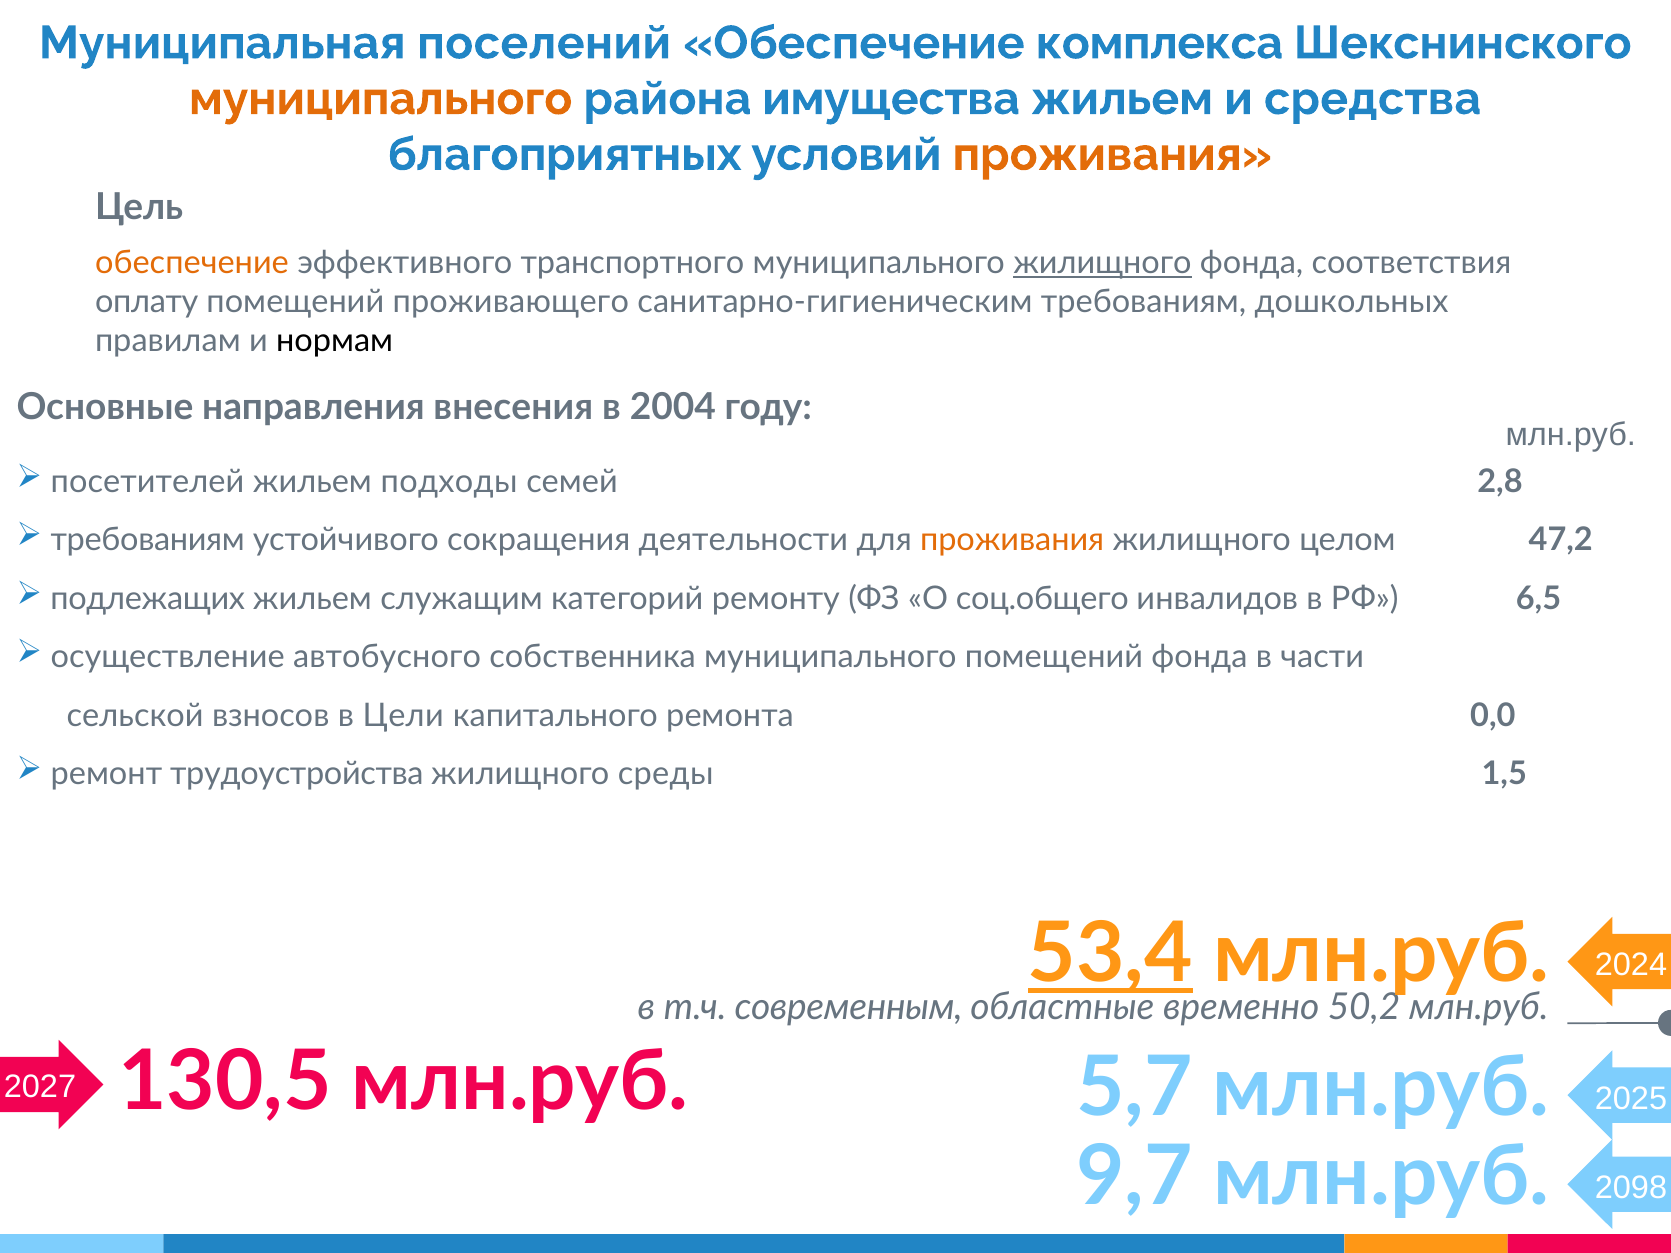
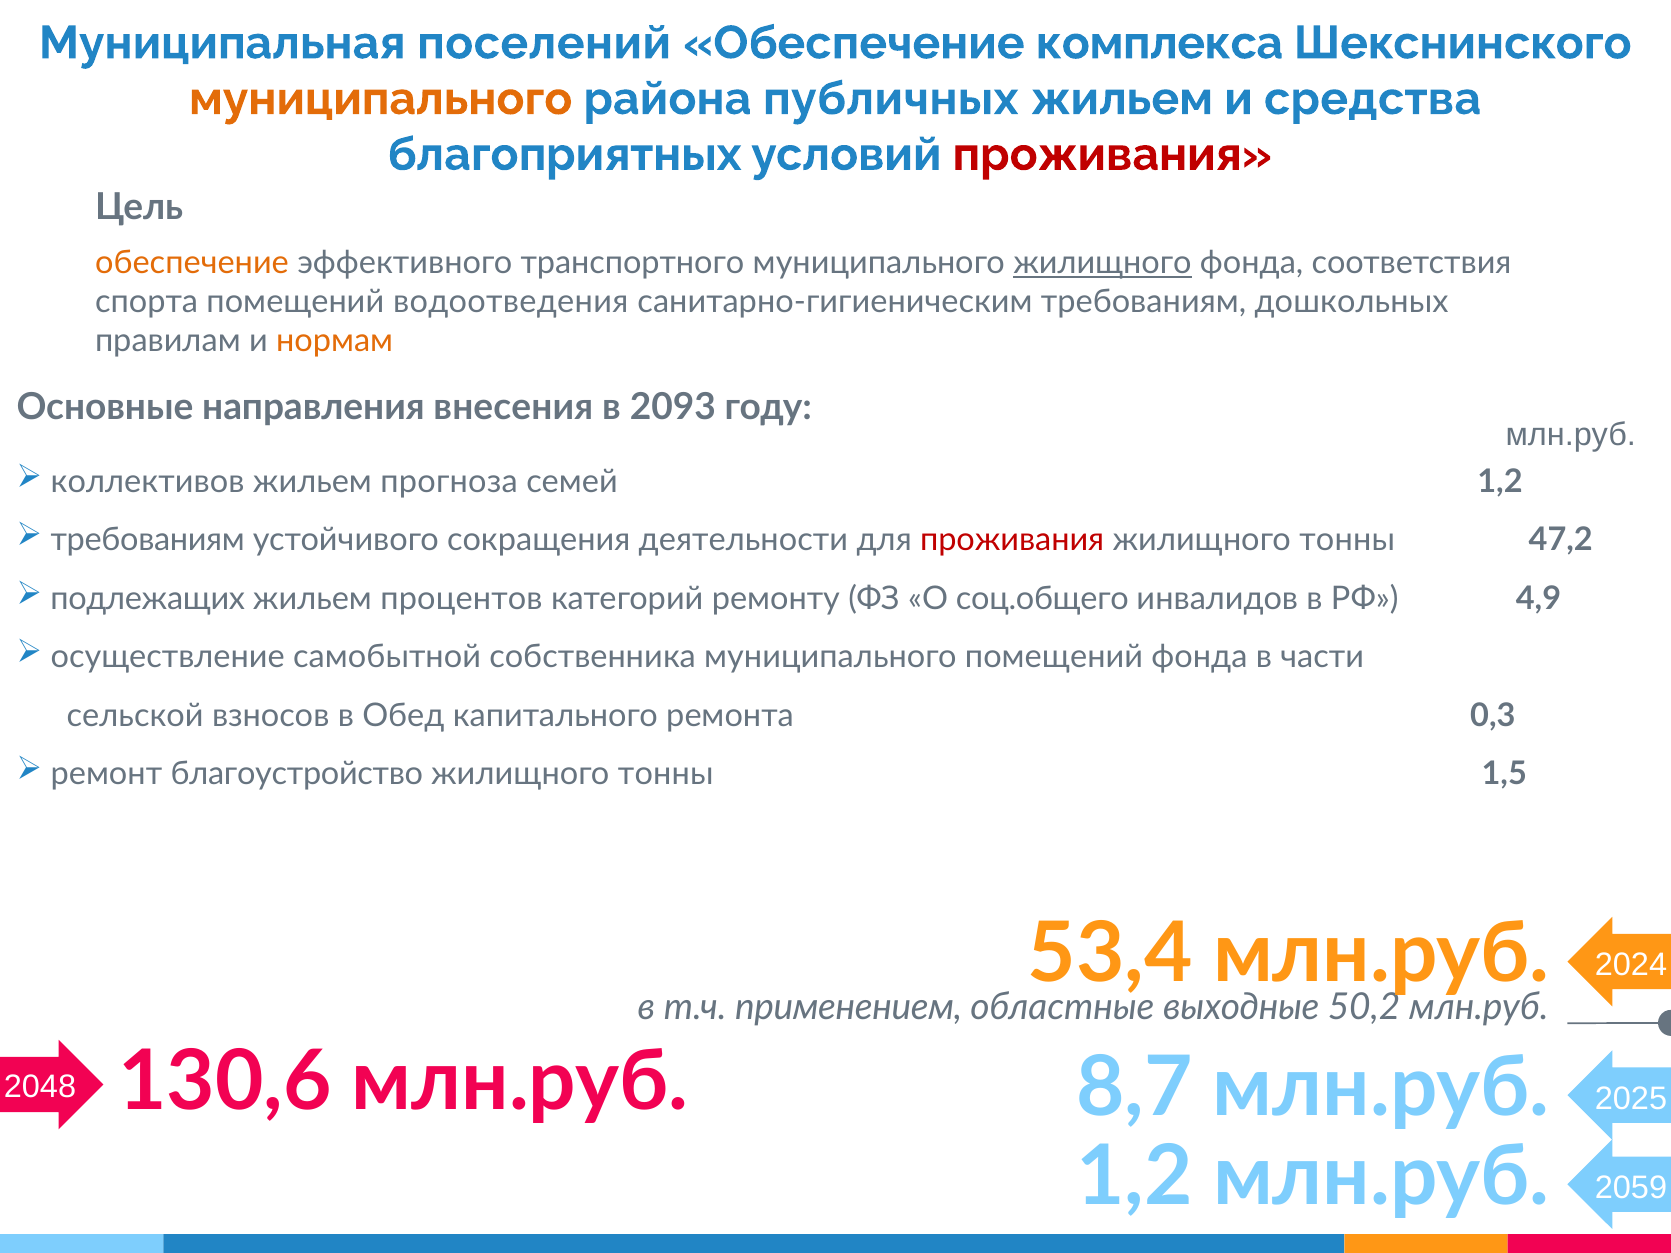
имущества: имущества -> публичных
проживания at (1112, 154) colour: orange -> red
оплату: оплату -> спорта
проживающего: проживающего -> водоотведения
нормам colour: black -> orange
2004: 2004 -> 2093
посетителей: посетителей -> коллективов
подходы: подходы -> прогноза
семей 2,8: 2,8 -> 1,2
проживания at (1012, 540) colour: orange -> red
целом at (1347, 540): целом -> тонны
служащим: служащим -> процентов
6,5: 6,5 -> 4,9
автобусного: автобусного -> самобытной
Цели: Цели -> Обед
0,0: 0,0 -> 0,3
трудоустройства: трудоустройства -> благоустройство
среды at (666, 774): среды -> тонны
53,4 underline: present -> none
современным: современным -> применением
временно: временно -> выходные
130,5: 130,5 -> 130,6
5,7: 5,7 -> 8,7
2027: 2027 -> 2048
9,7 at (1135, 1177): 9,7 -> 1,2
2098: 2098 -> 2059
